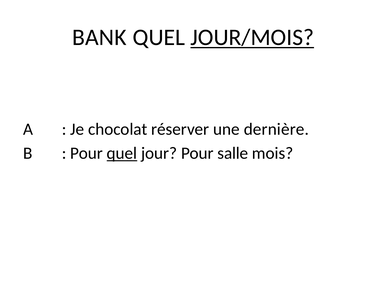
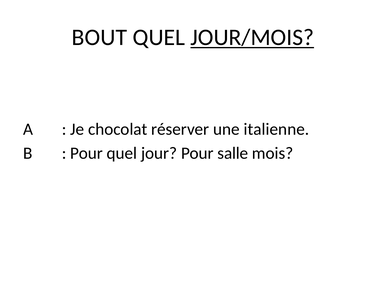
BANK: BANK -> BOUT
dernière: dernière -> italienne
quel at (122, 153) underline: present -> none
